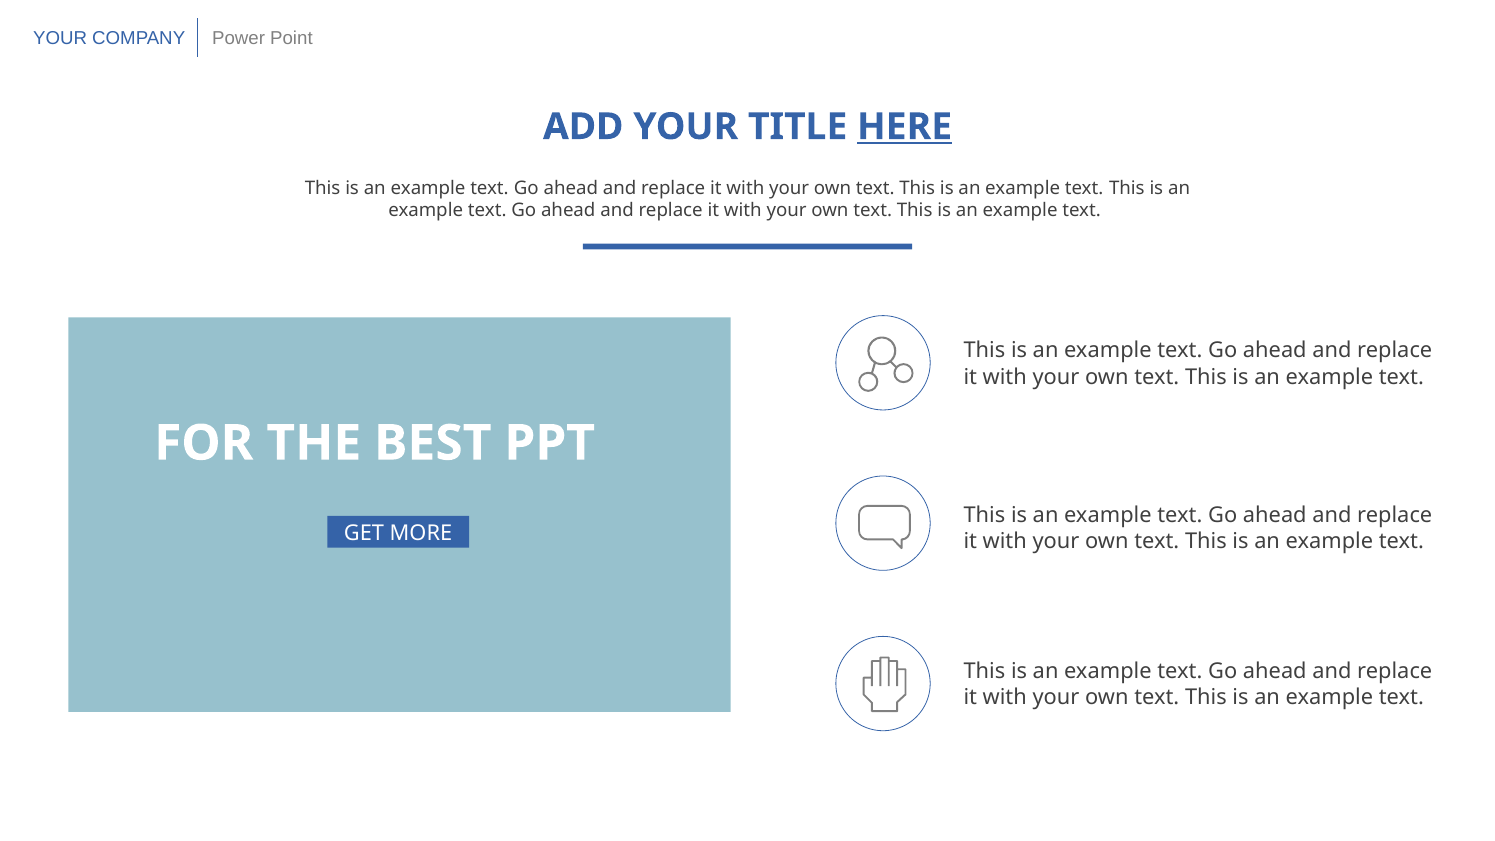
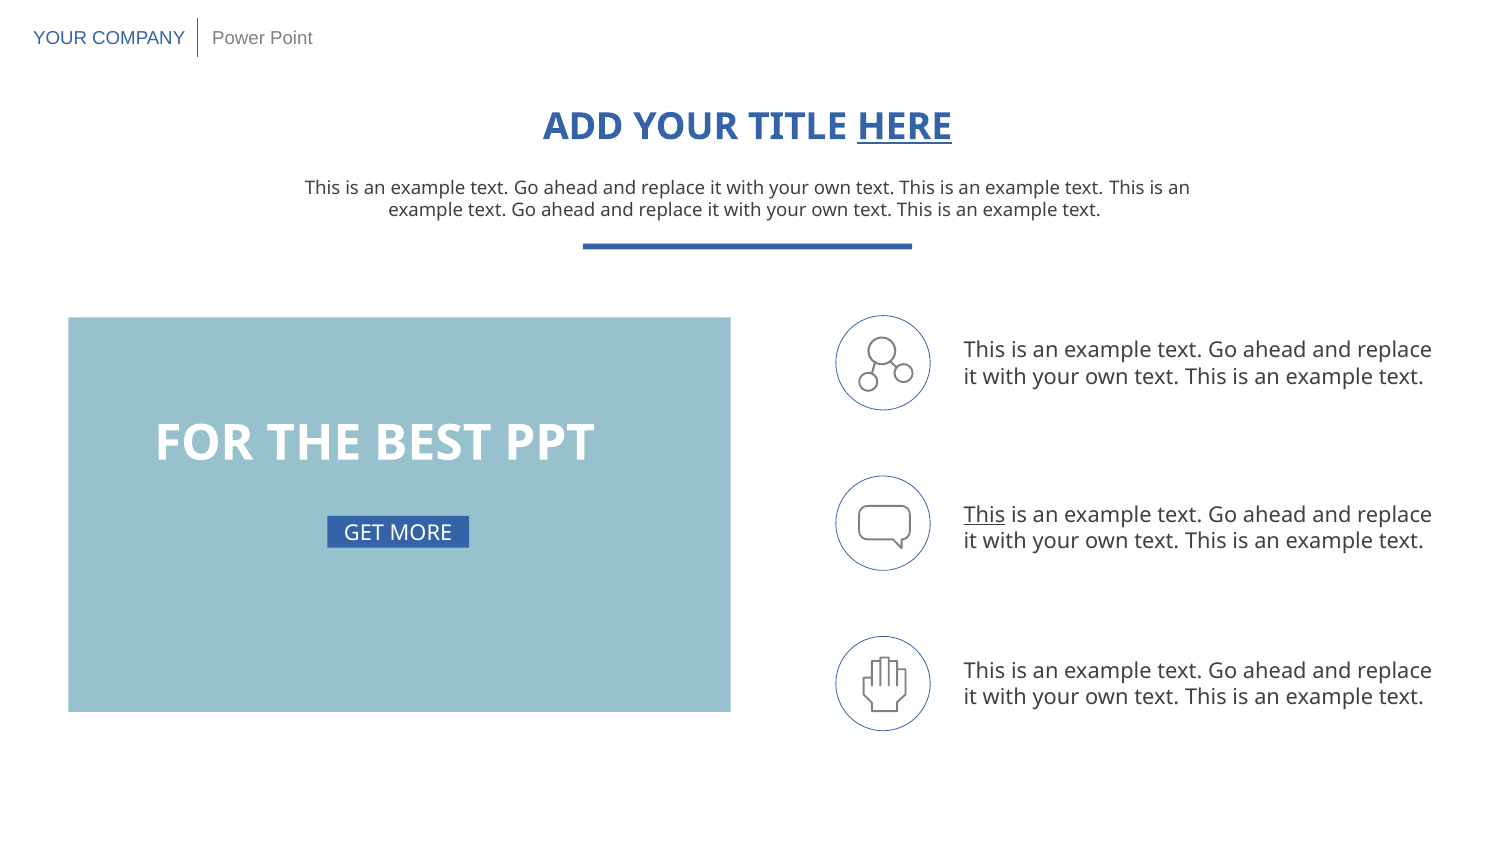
This at (984, 515) underline: none -> present
